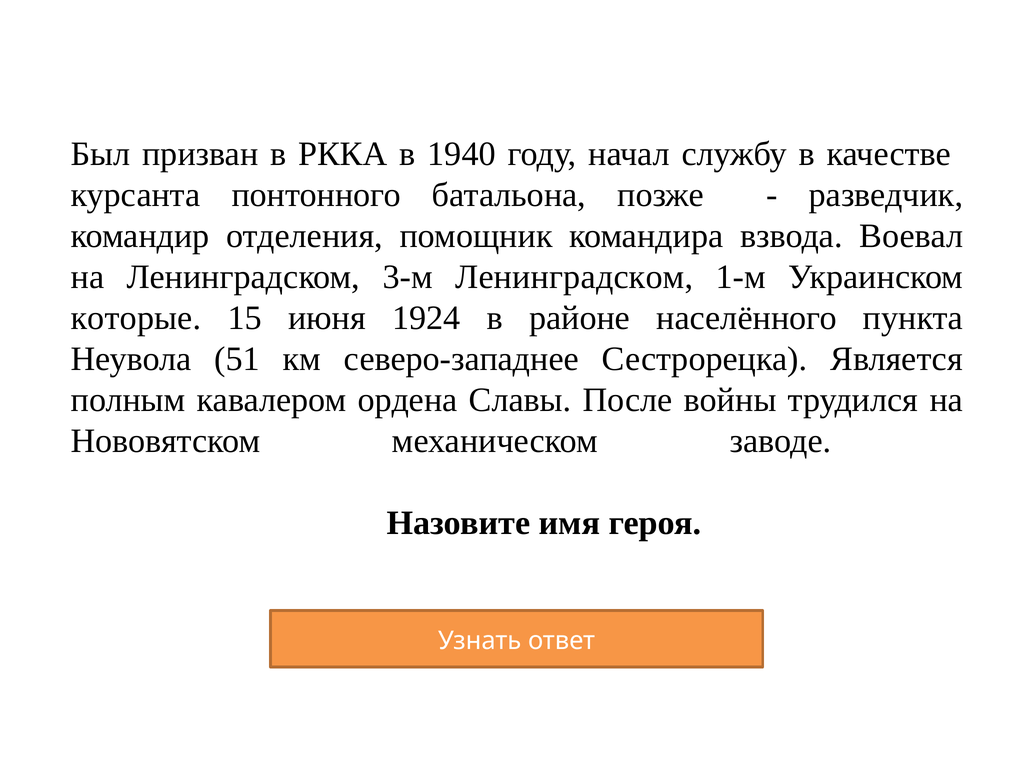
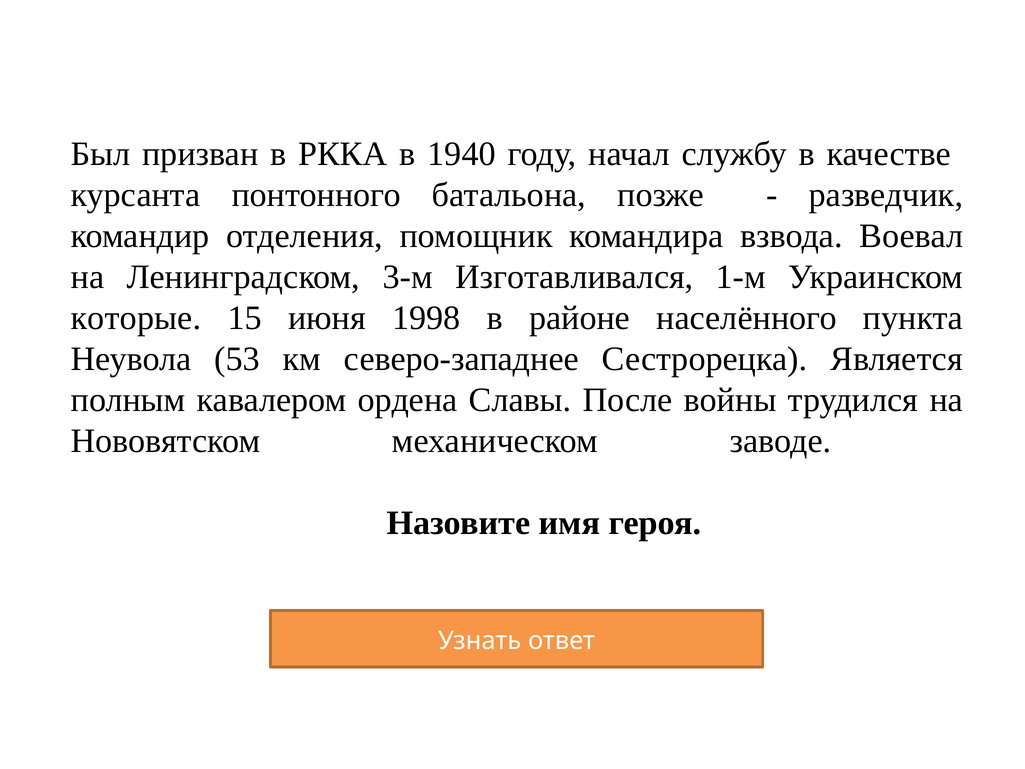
3-м Ленинградском: Ленинградском -> Изготавливался
1924: 1924 -> 1998
51: 51 -> 53
